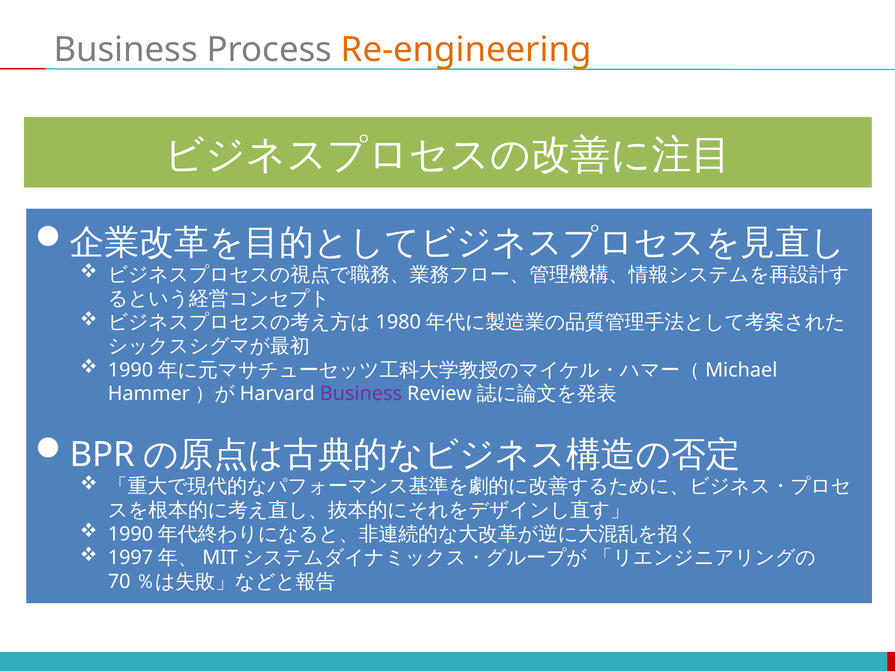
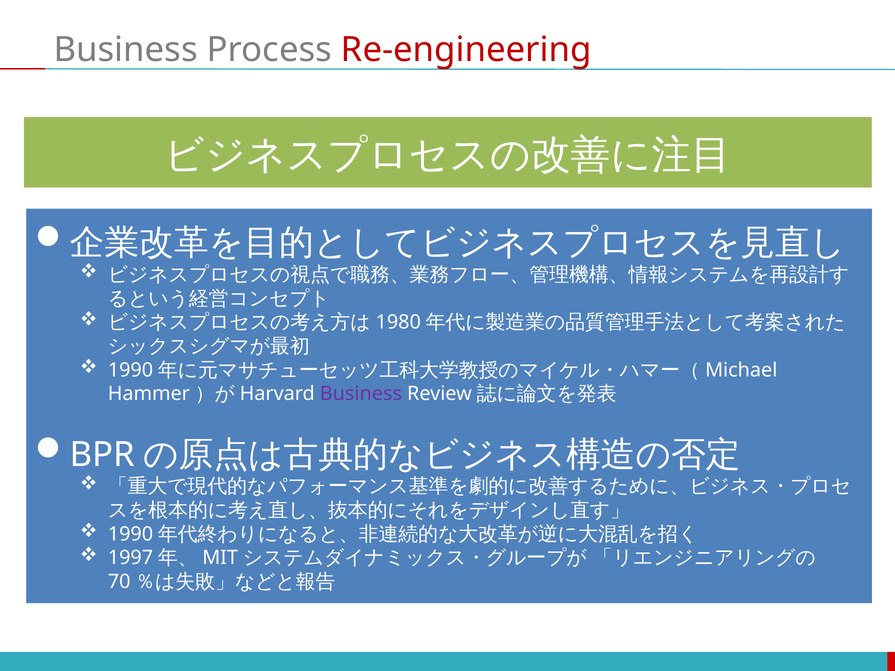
Re-engineering colour: orange -> red
